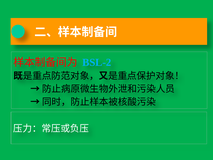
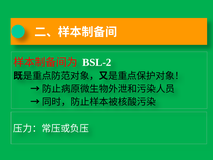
BSL-2 colour: light blue -> white
